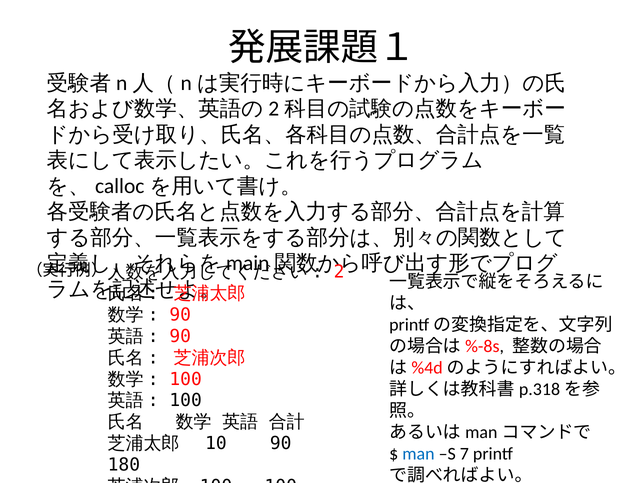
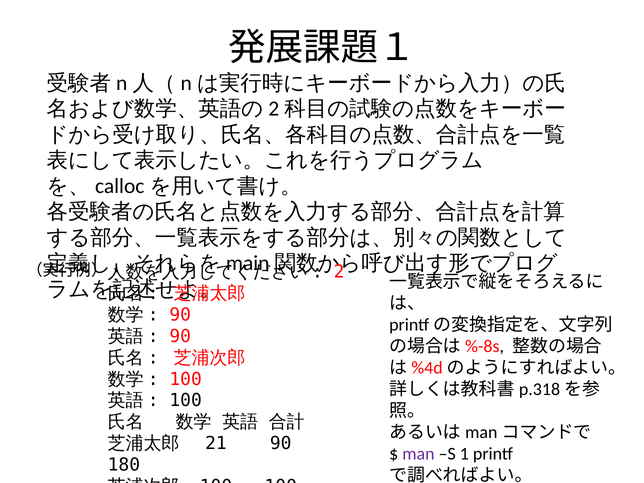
10: 10 -> 21
man colour: blue -> purple
7: 7 -> 1
